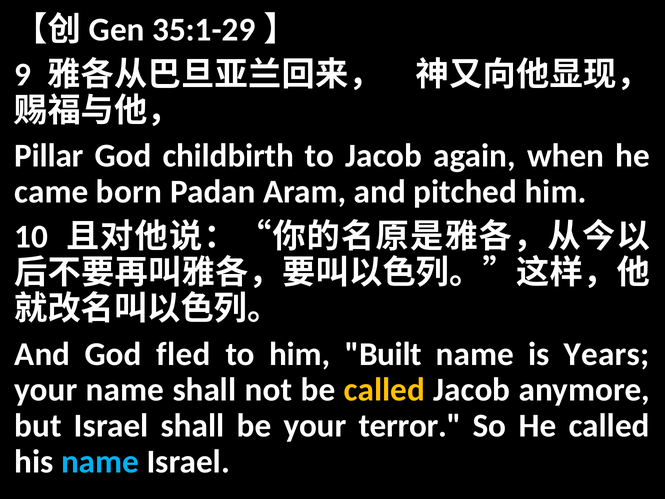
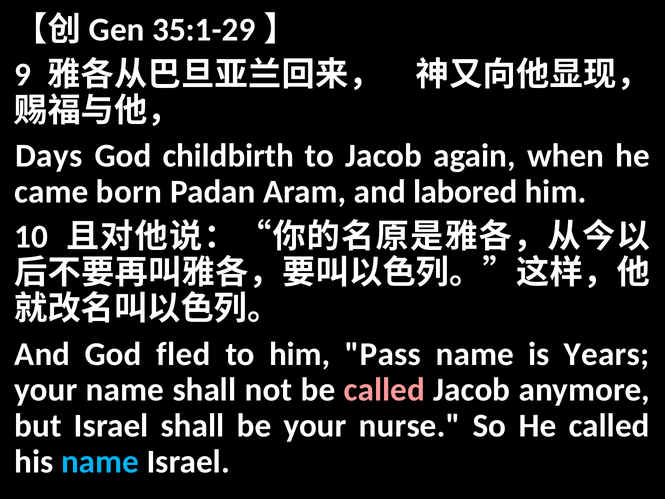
Pillar: Pillar -> Days
pitched: pitched -> labored
Built: Built -> Pass
called at (384, 390) colour: yellow -> pink
terror: terror -> nurse
